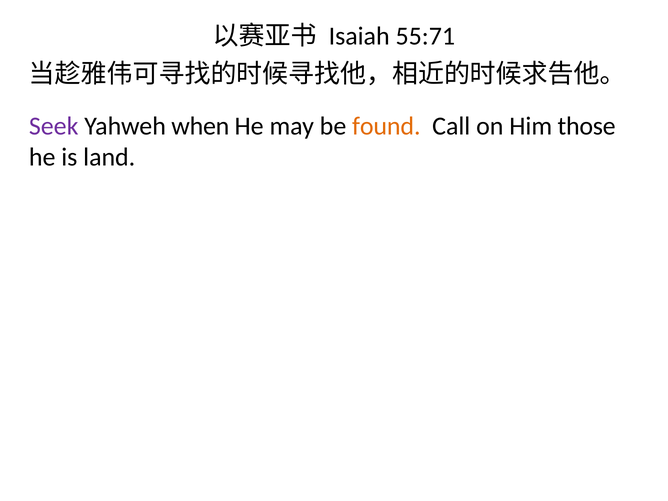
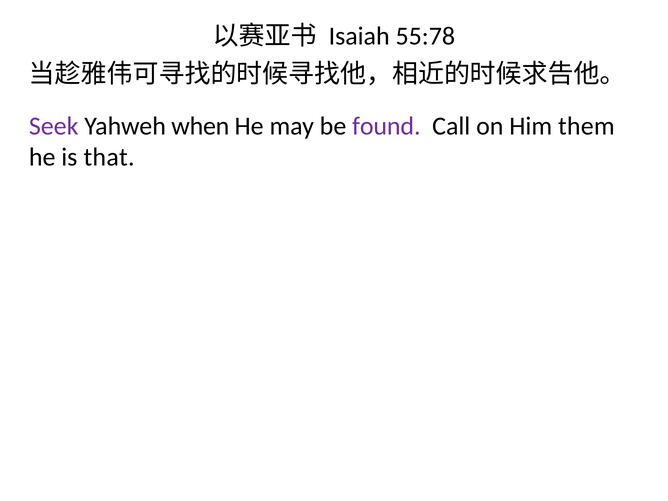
55:71: 55:71 -> 55:78
found colour: orange -> purple
those: those -> them
land: land -> that
